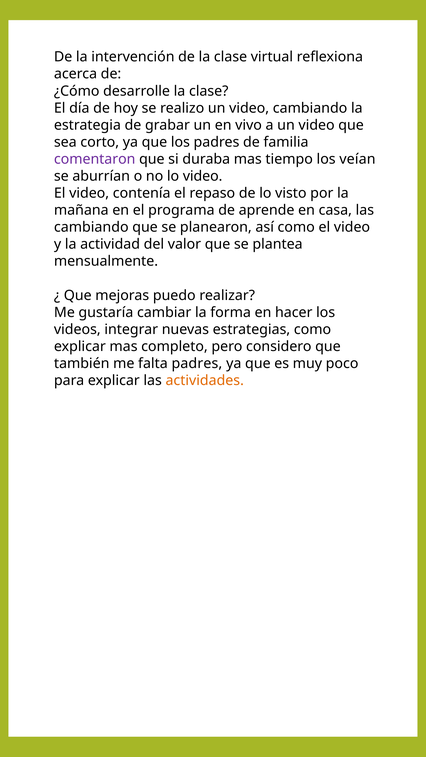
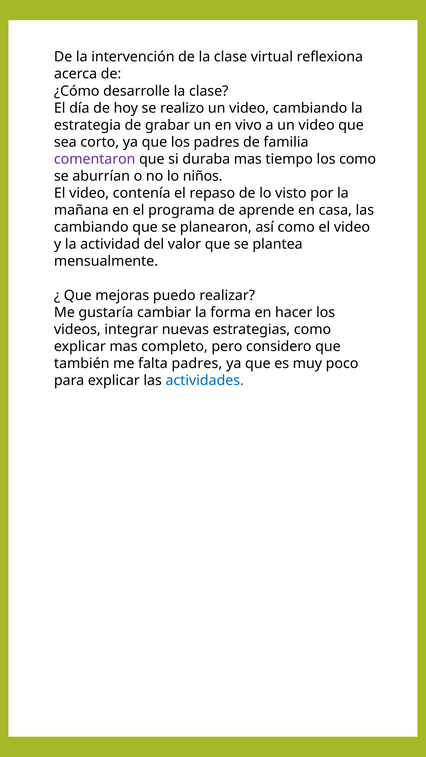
los veían: veían -> como
lo video: video -> niños
actividades colour: orange -> blue
